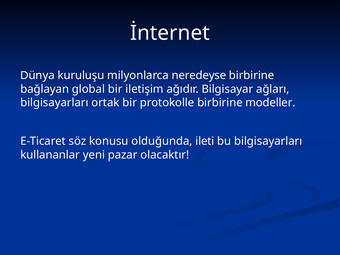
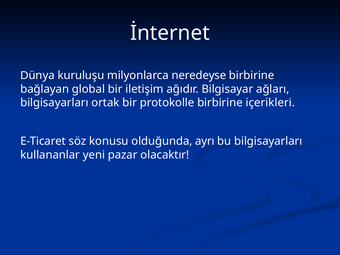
modeller: modeller -> içerikleri
ileti: ileti -> ayrı
